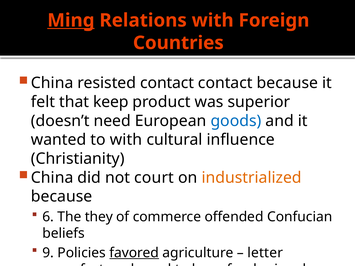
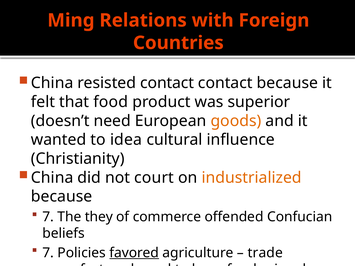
Ming underline: present -> none
that keep: keep -> food
goods colour: blue -> orange
to with: with -> idea
6 at (48, 217): 6 -> 7
9 at (48, 253): 9 -> 7
letter: letter -> trade
